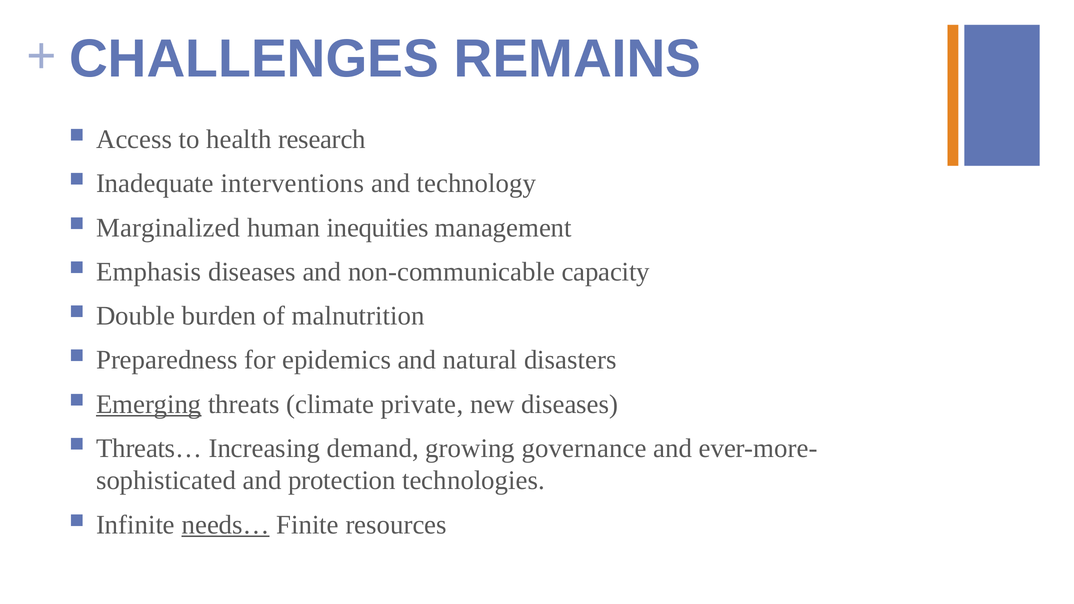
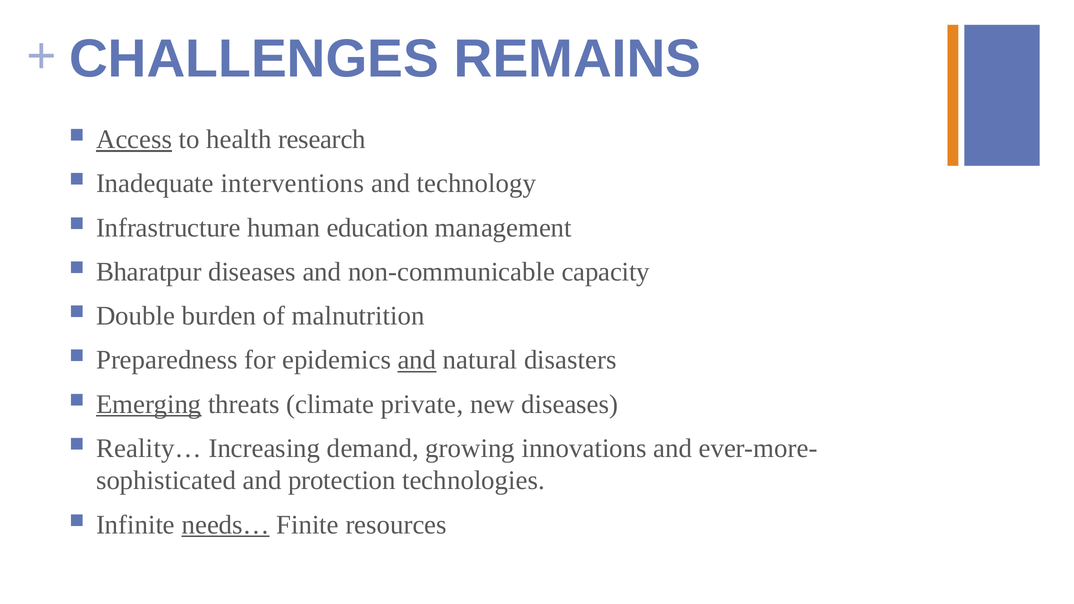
Access underline: none -> present
Marginalized: Marginalized -> Infrastructure
inequities: inequities -> education
Emphasis: Emphasis -> Bharatpur
and at (417, 360) underline: none -> present
Threats…: Threats… -> Reality…
governance: governance -> innovations
